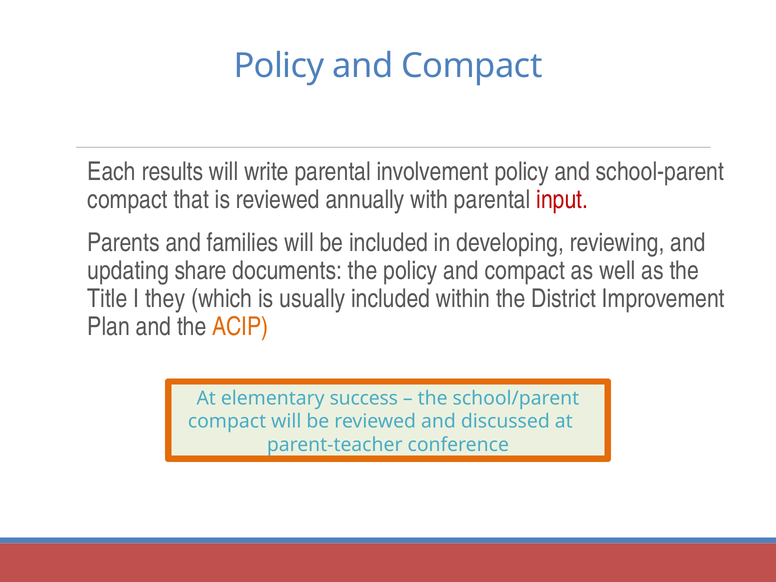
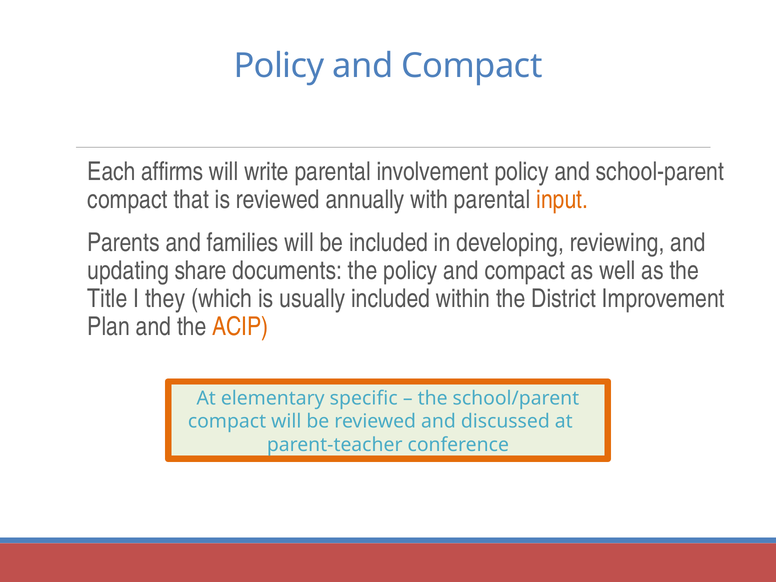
results: results -> affirms
input colour: red -> orange
success: success -> specific
